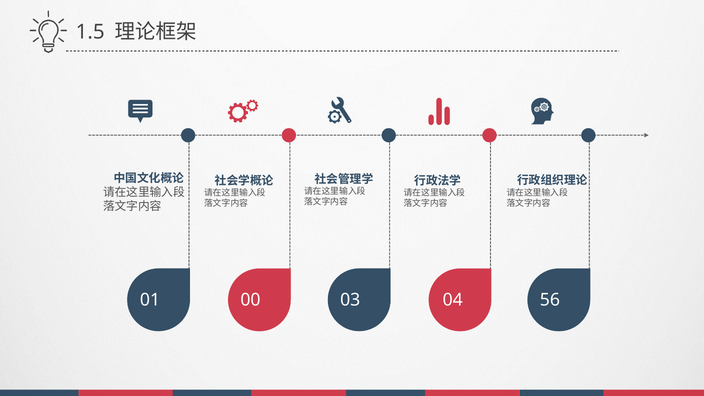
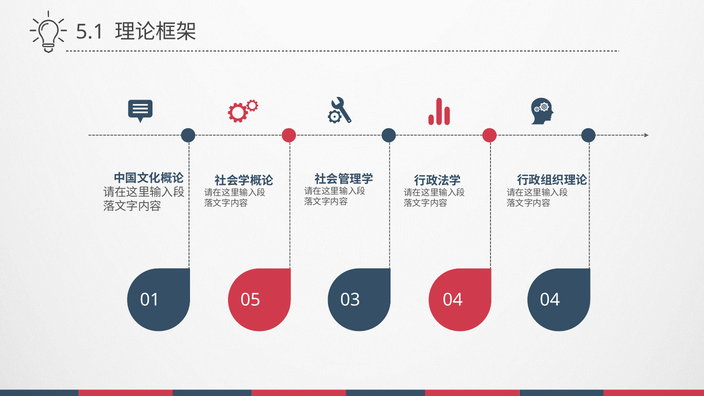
1.5: 1.5 -> 5.1
00: 00 -> 05
04 56: 56 -> 04
